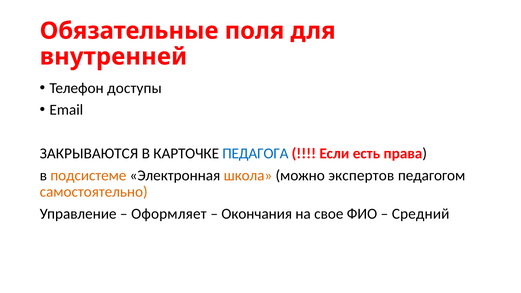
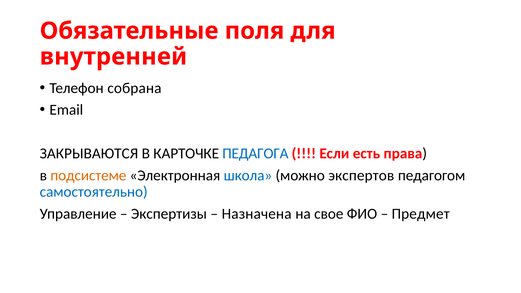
доступы: доступы -> собрана
школа colour: orange -> blue
самостоятельно colour: orange -> blue
Оформляет: Оформляет -> Экспертизы
Окончания: Окончания -> Назначена
Средний: Средний -> Предмет
